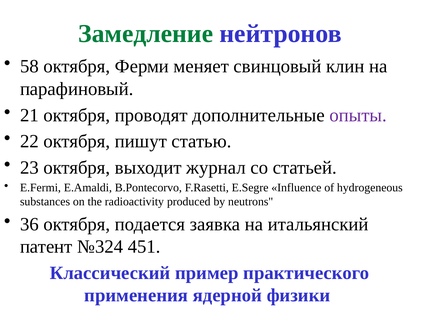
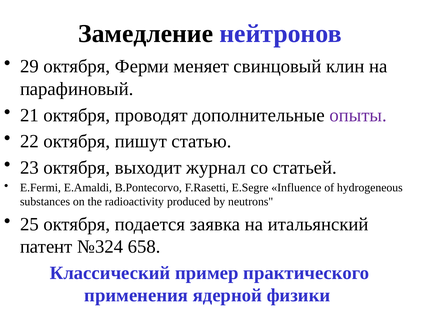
Замедление colour: green -> black
58: 58 -> 29
36: 36 -> 25
451: 451 -> 658
